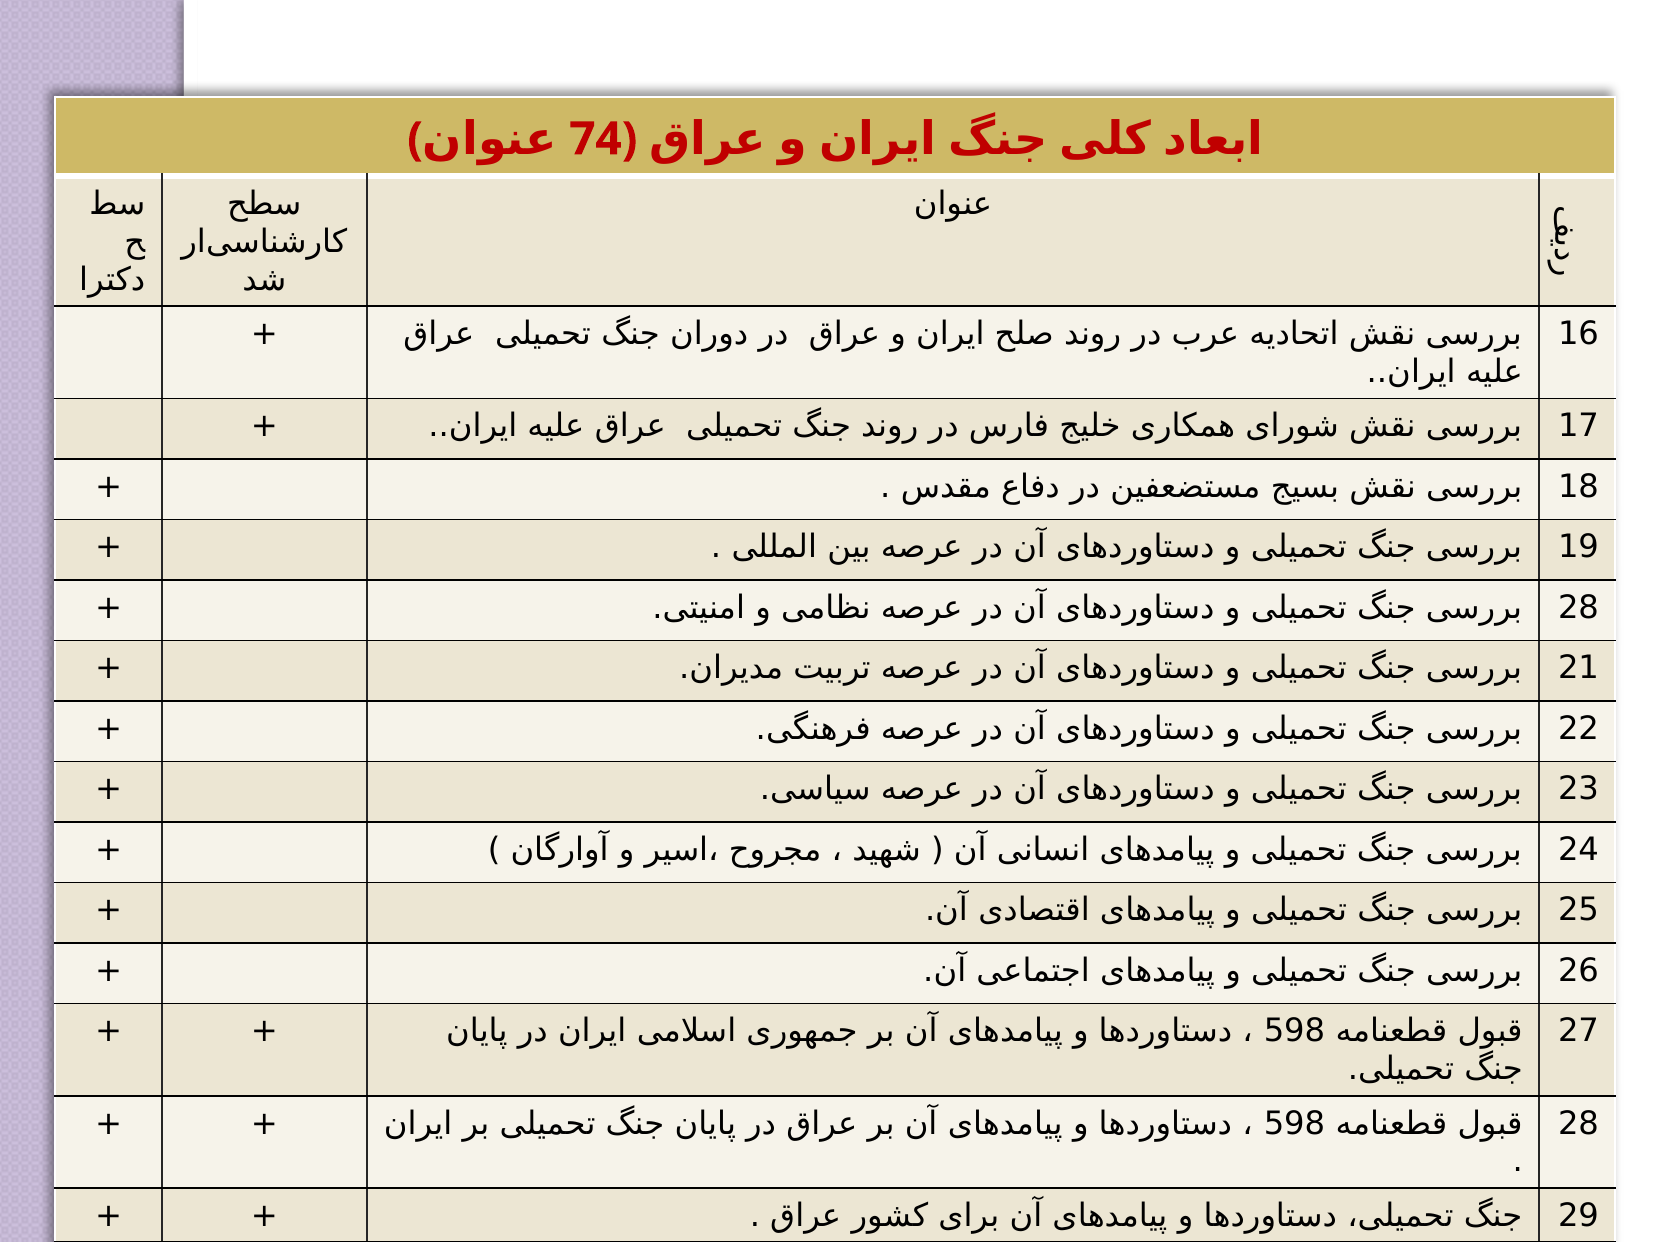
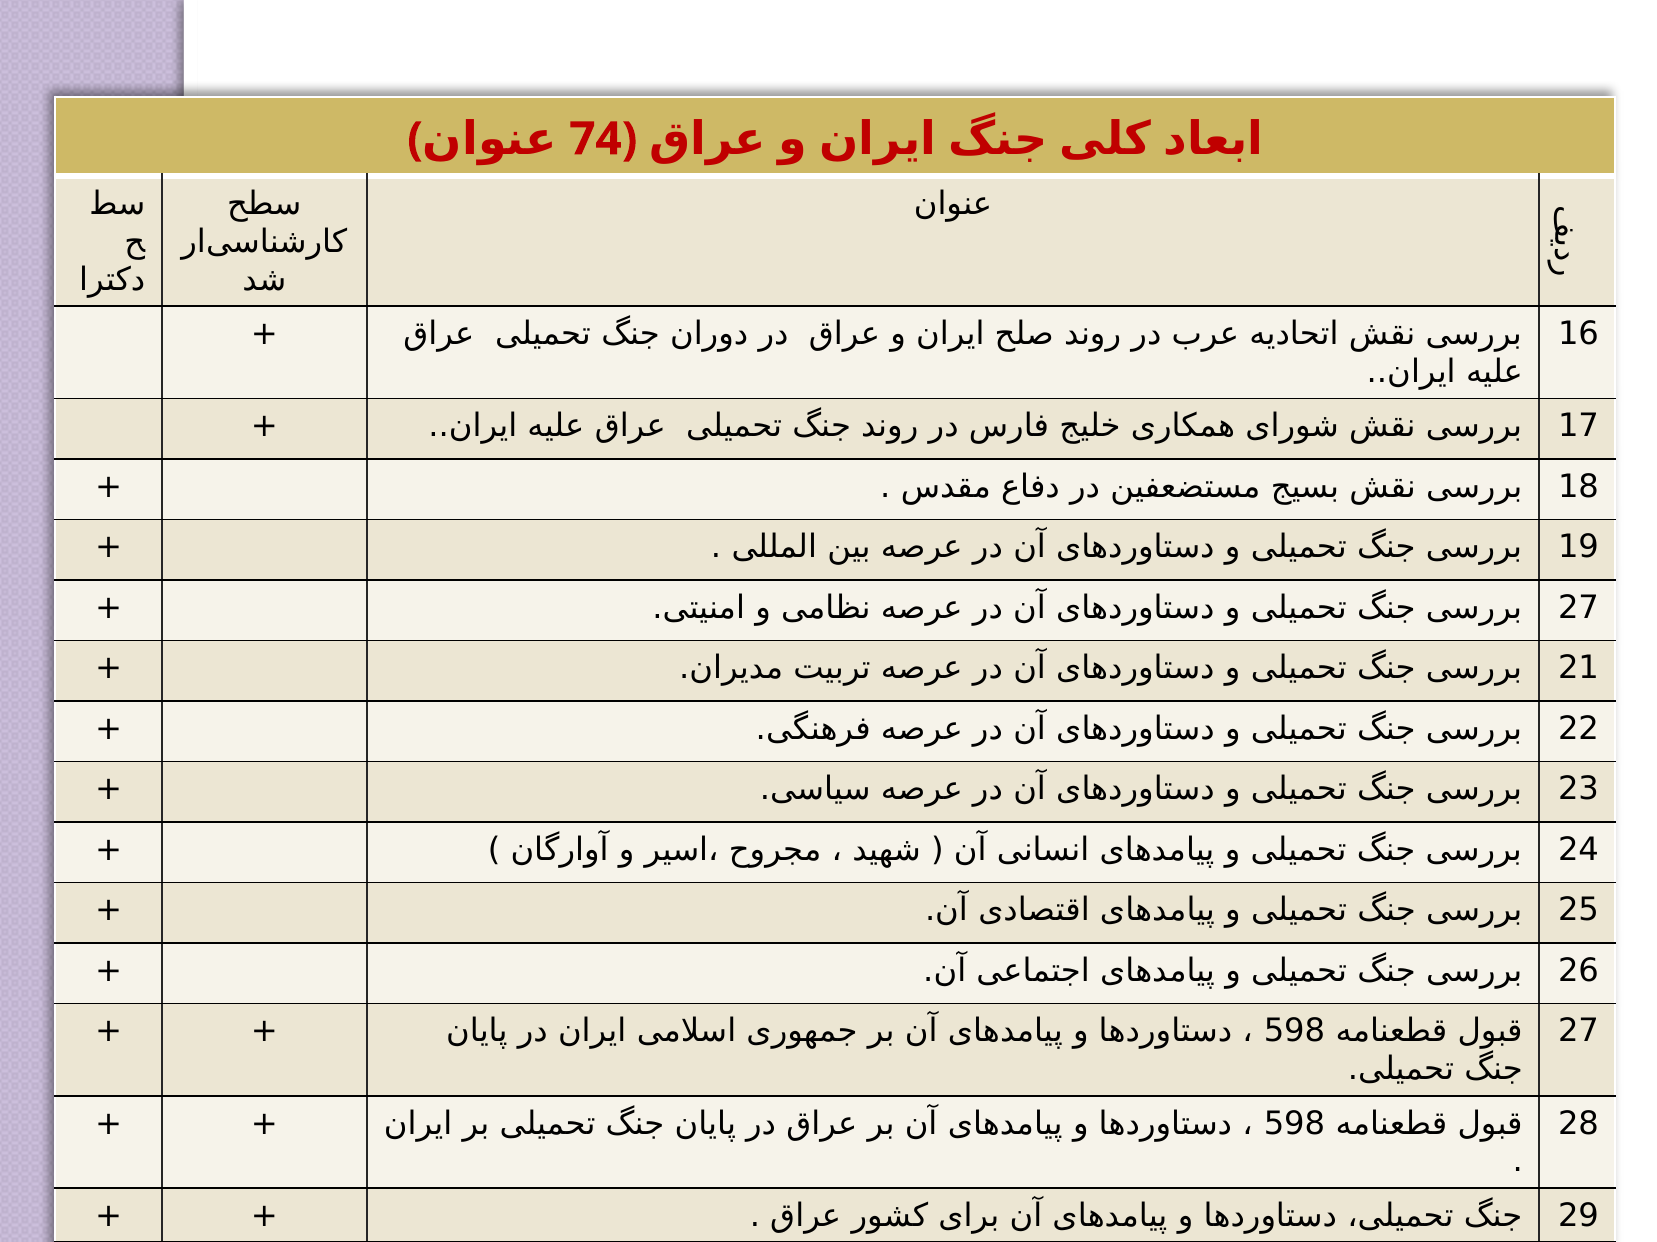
28 at (1579, 608): 28 -> 27
